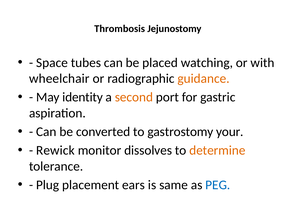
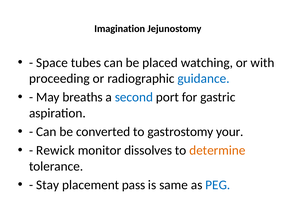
Thrombosis: Thrombosis -> Imagination
wheelchair: wheelchair -> proceeding
guidance colour: orange -> blue
identity: identity -> breaths
second colour: orange -> blue
Plug: Plug -> Stay
ears: ears -> pass
